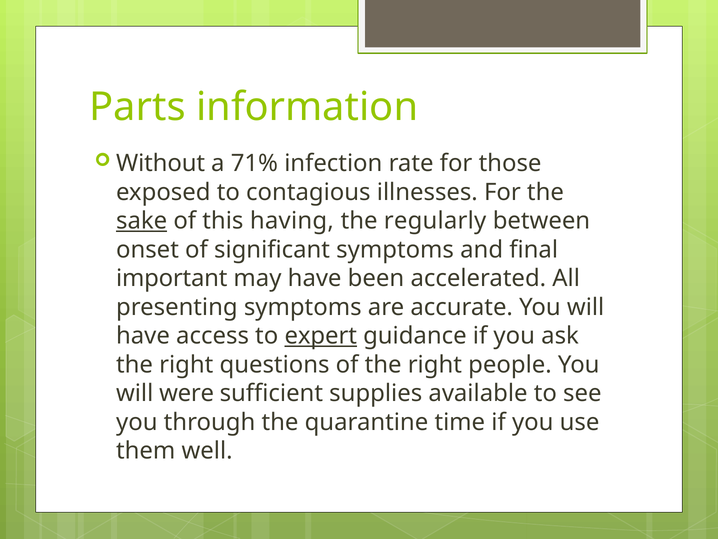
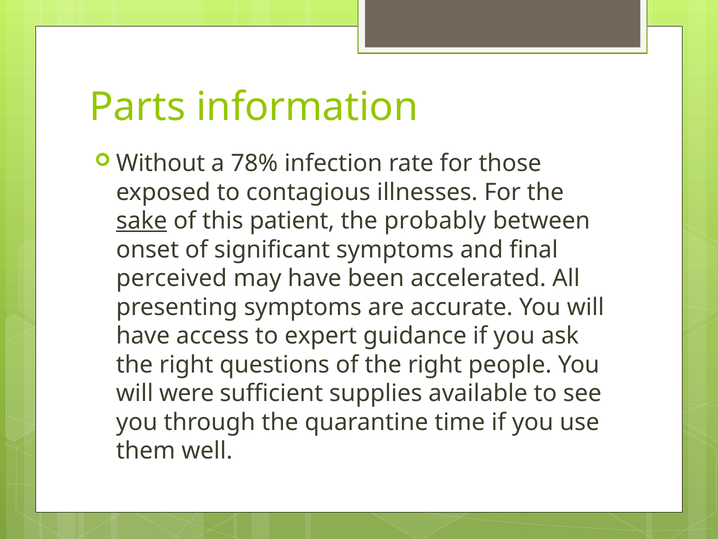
71%: 71% -> 78%
having: having -> patient
regularly: regularly -> probably
important: important -> perceived
expert underline: present -> none
